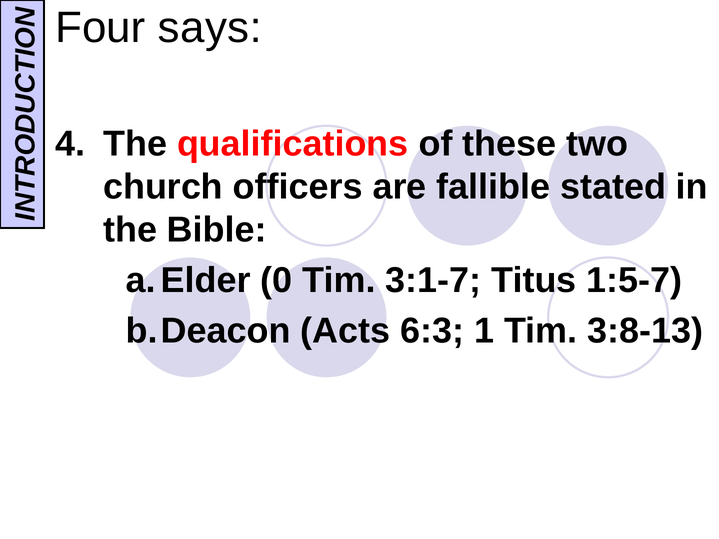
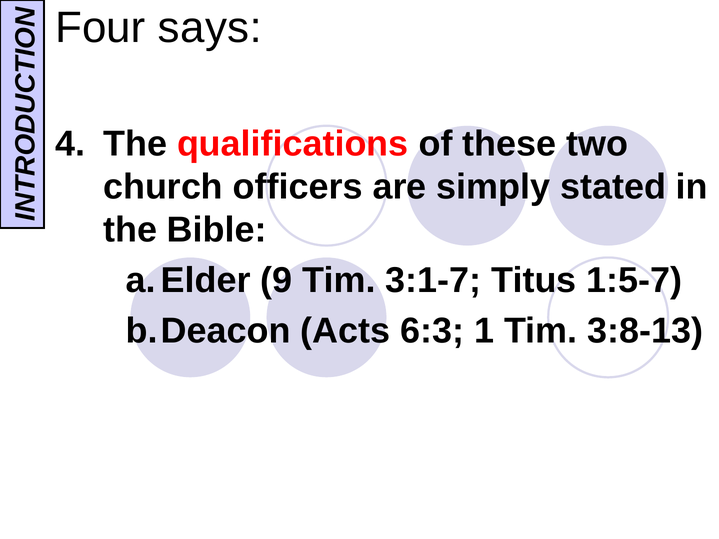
fallible: fallible -> simply
0: 0 -> 9
